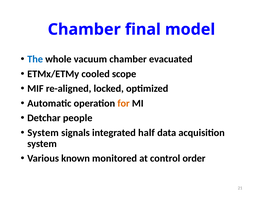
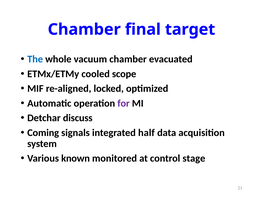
model: model -> target
for colour: orange -> purple
people: people -> discuss
System at (43, 133): System -> Coming
order: order -> stage
